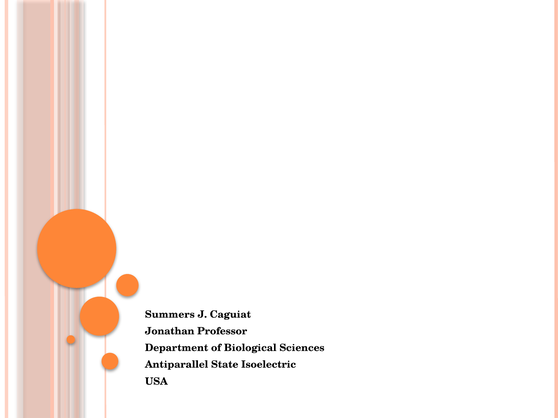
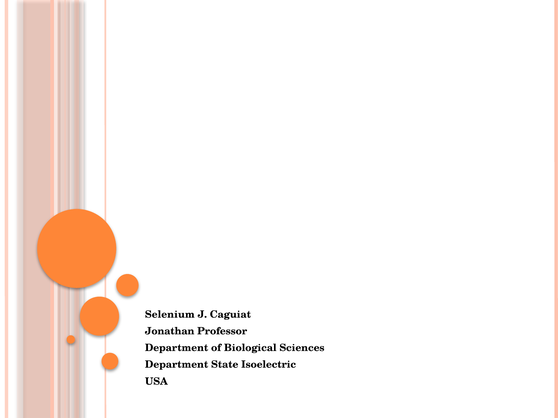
Summers: Summers -> Selenium
Antiparallel at (177, 365): Antiparallel -> Department
